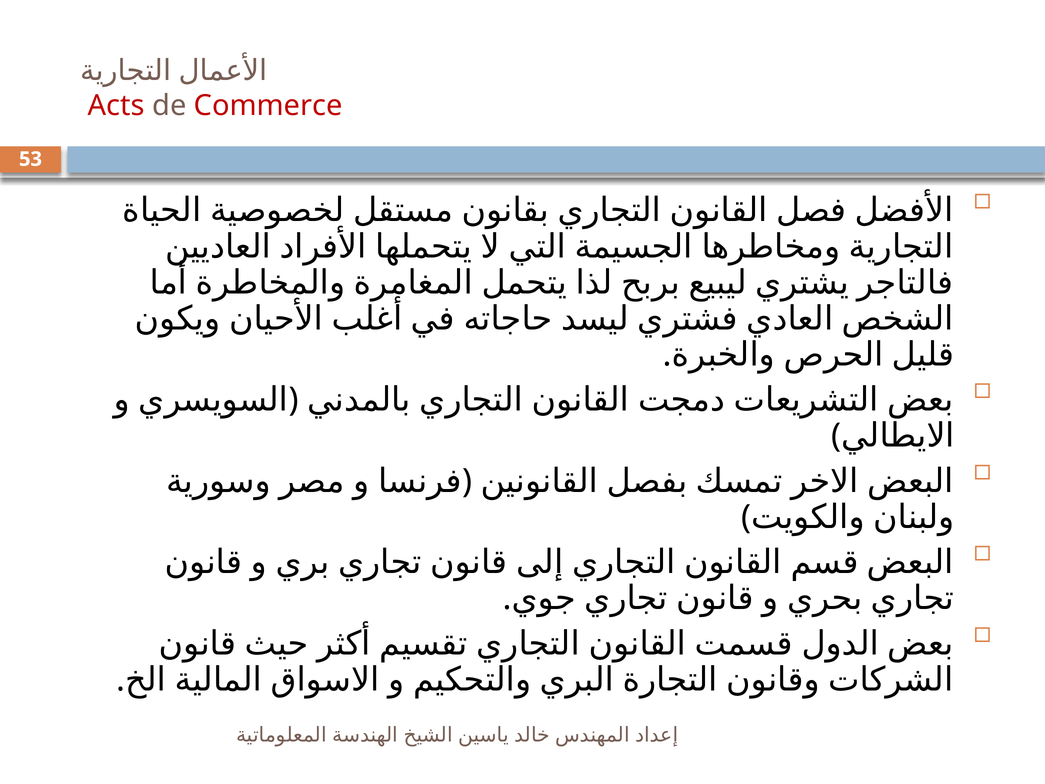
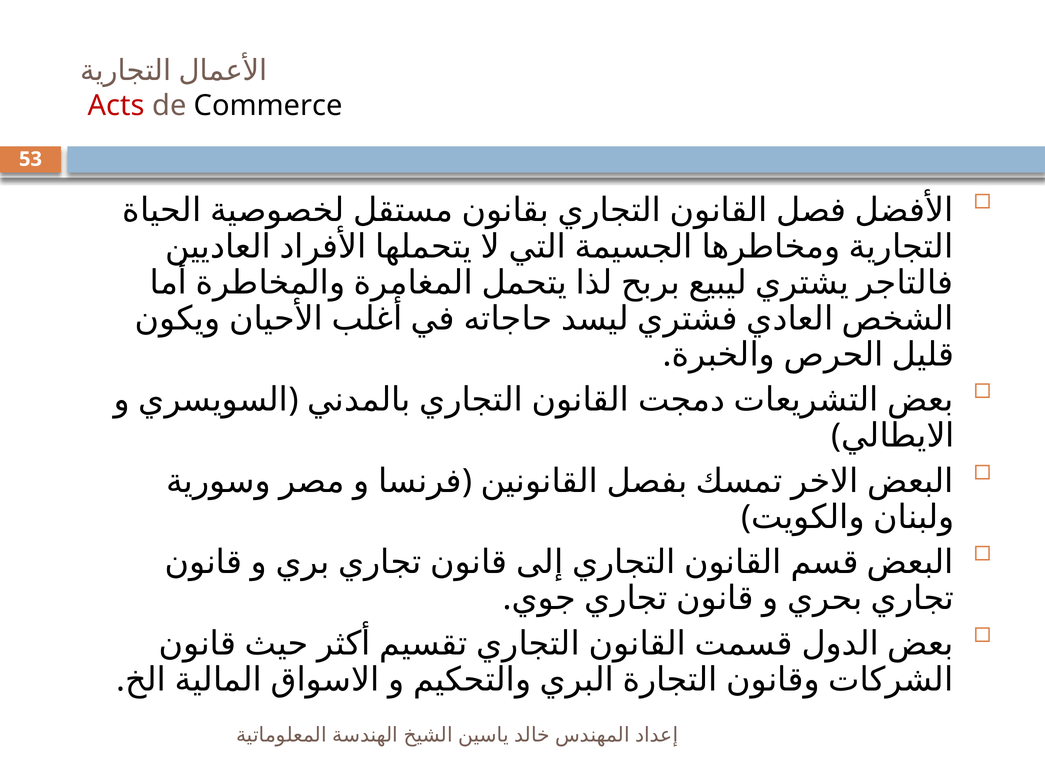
Commerce colour: red -> black
